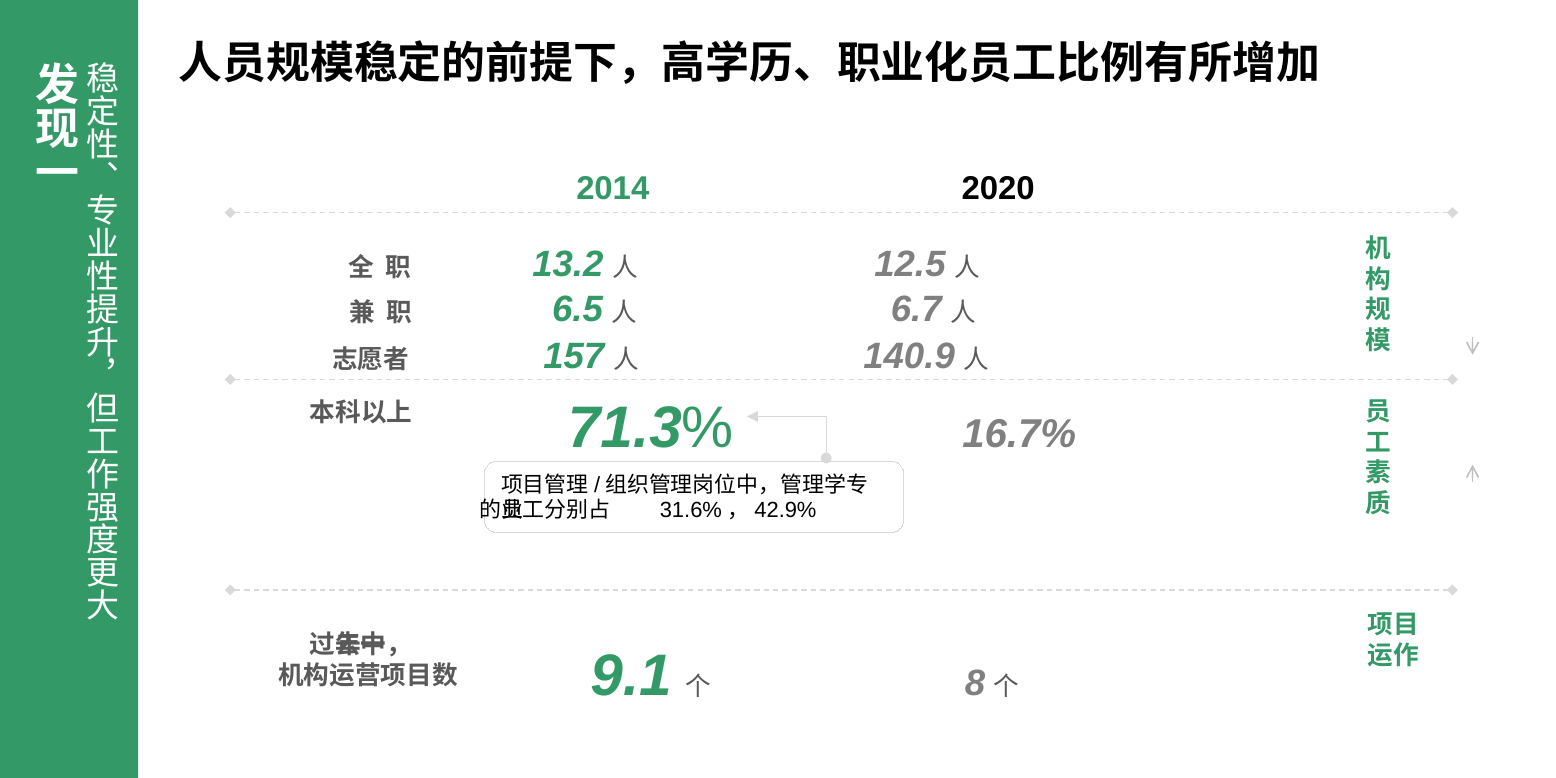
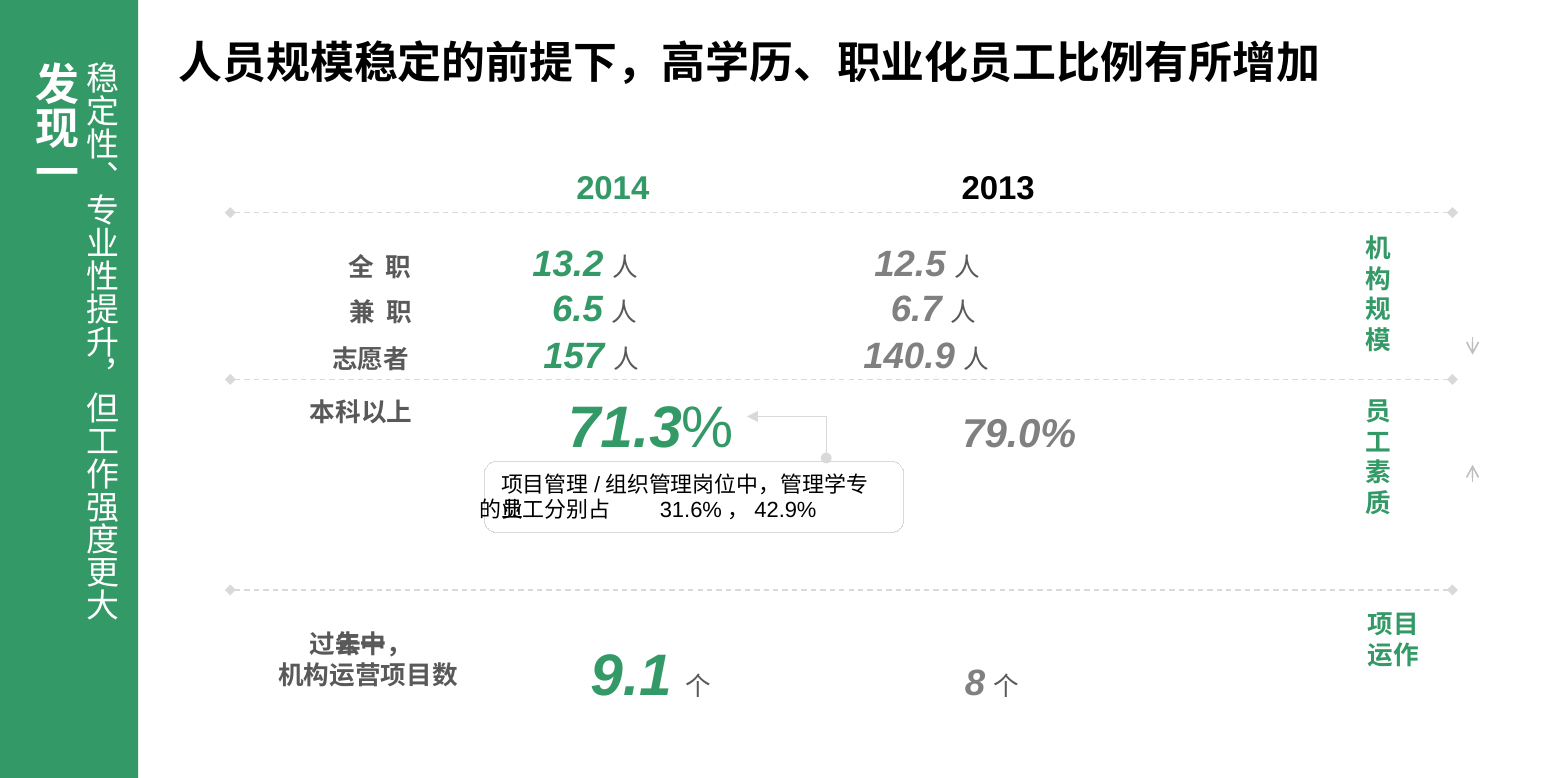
2020: 2020 -> 2013
16.7%: 16.7% -> 79.0%
